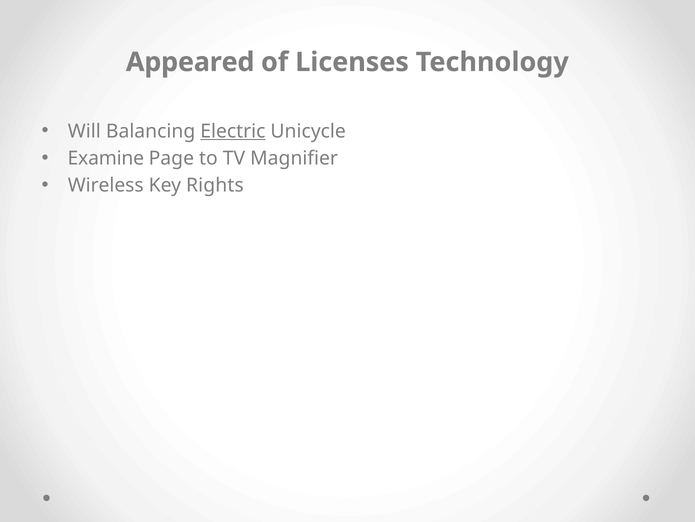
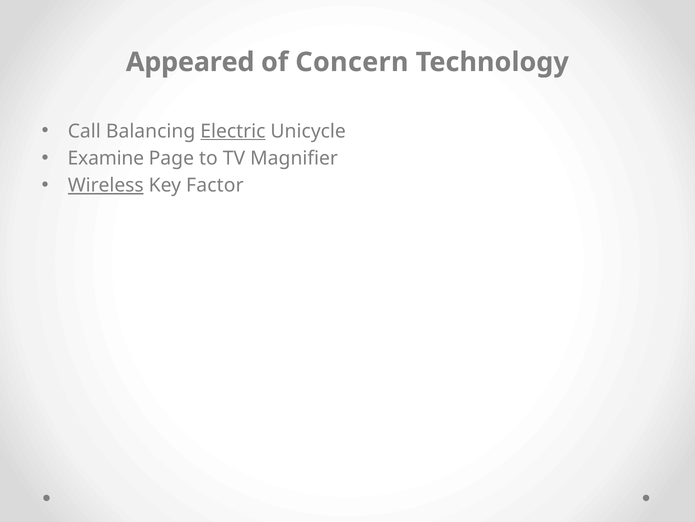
Licenses: Licenses -> Concern
Will: Will -> Call
Wireless underline: none -> present
Rights: Rights -> Factor
